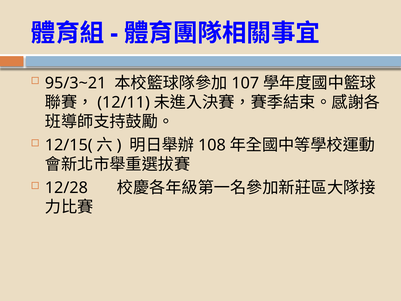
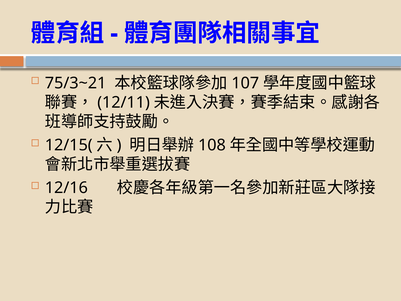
95/3~21: 95/3~21 -> 75/3~21
12/28: 12/28 -> 12/16
